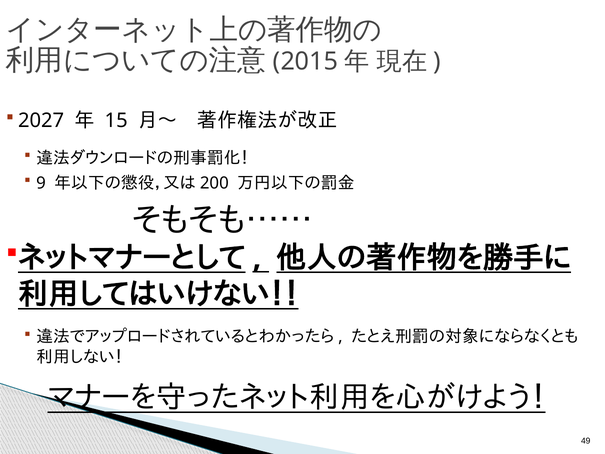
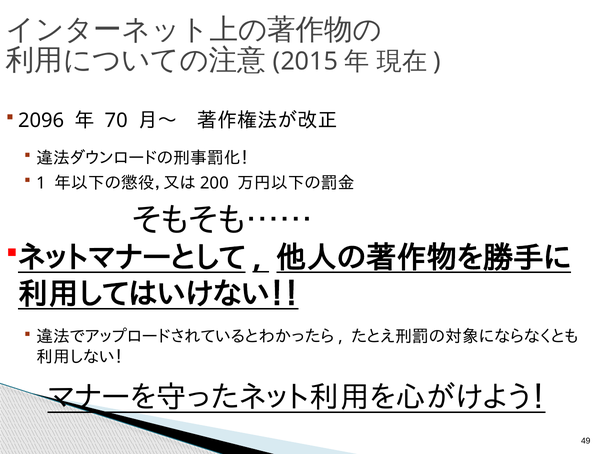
2027: 2027 -> 2096
15: 15 -> 70
9: 9 -> 1
